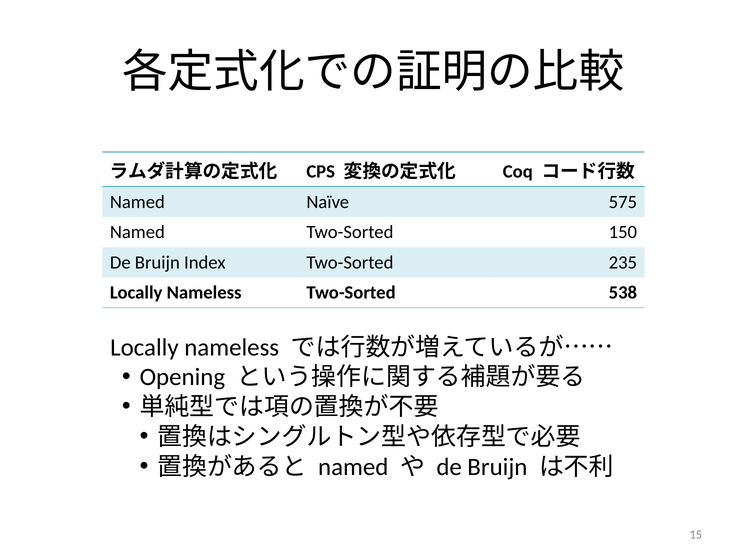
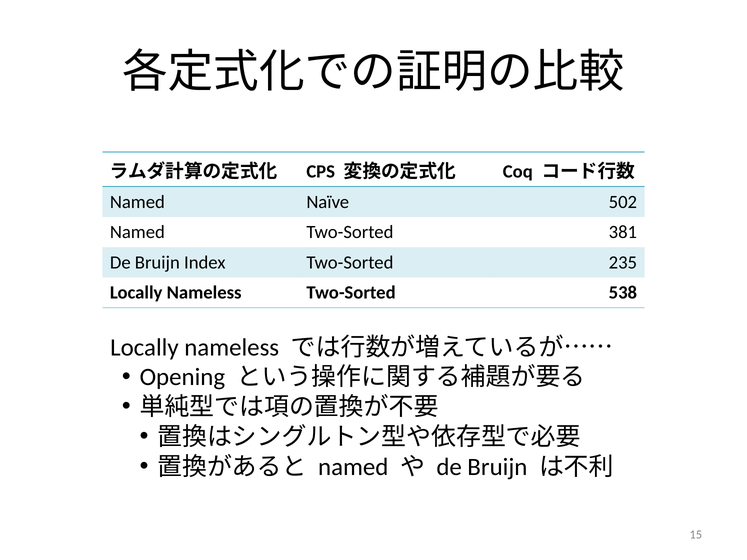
575: 575 -> 502
150: 150 -> 381
